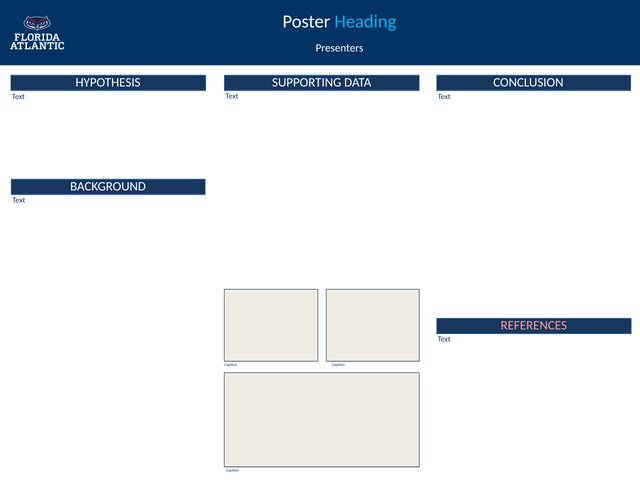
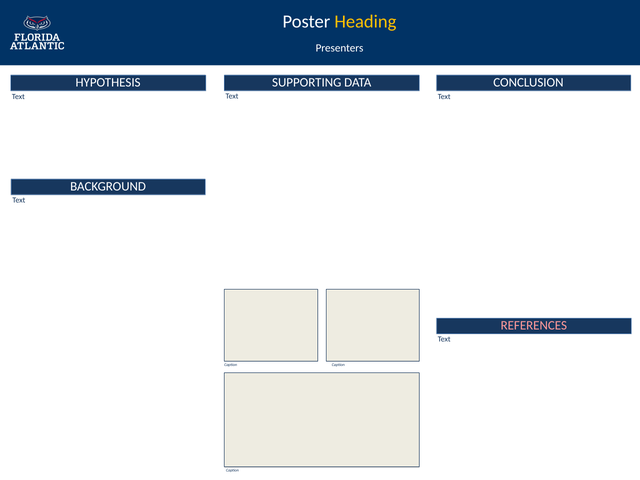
Heading colour: light blue -> yellow
